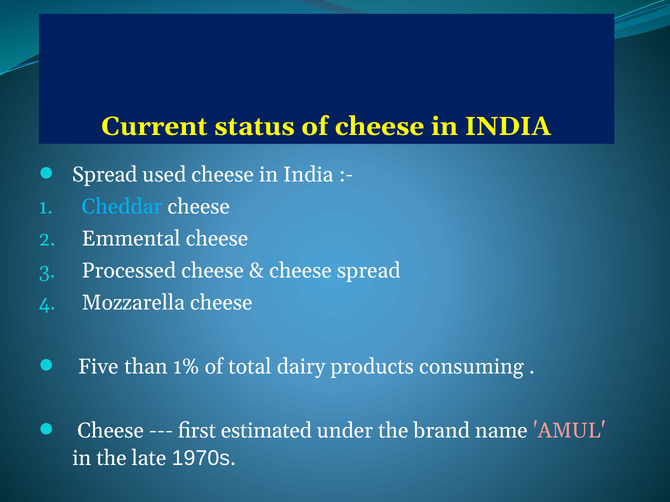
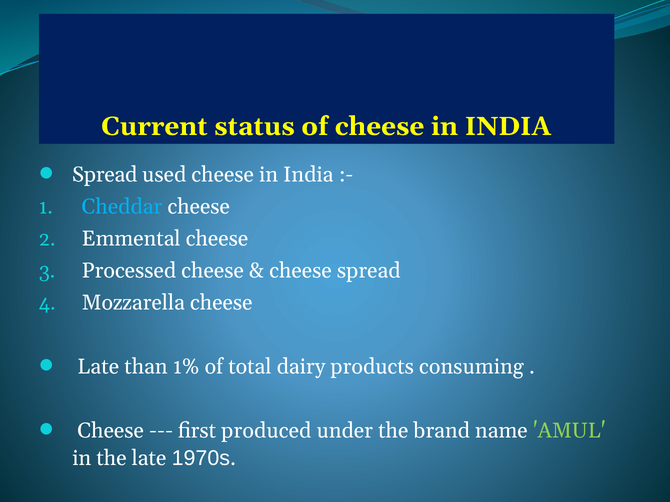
Five at (98, 367): Five -> Late
estimated: estimated -> produced
AMUL colour: pink -> light green
